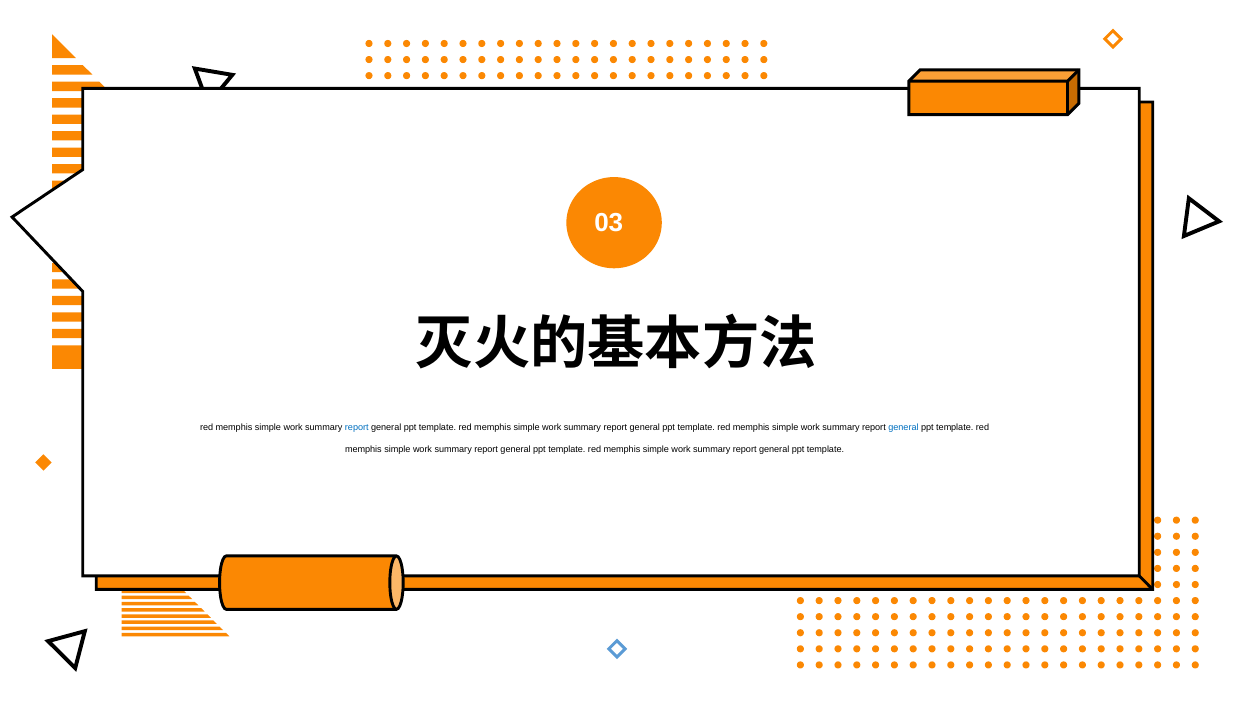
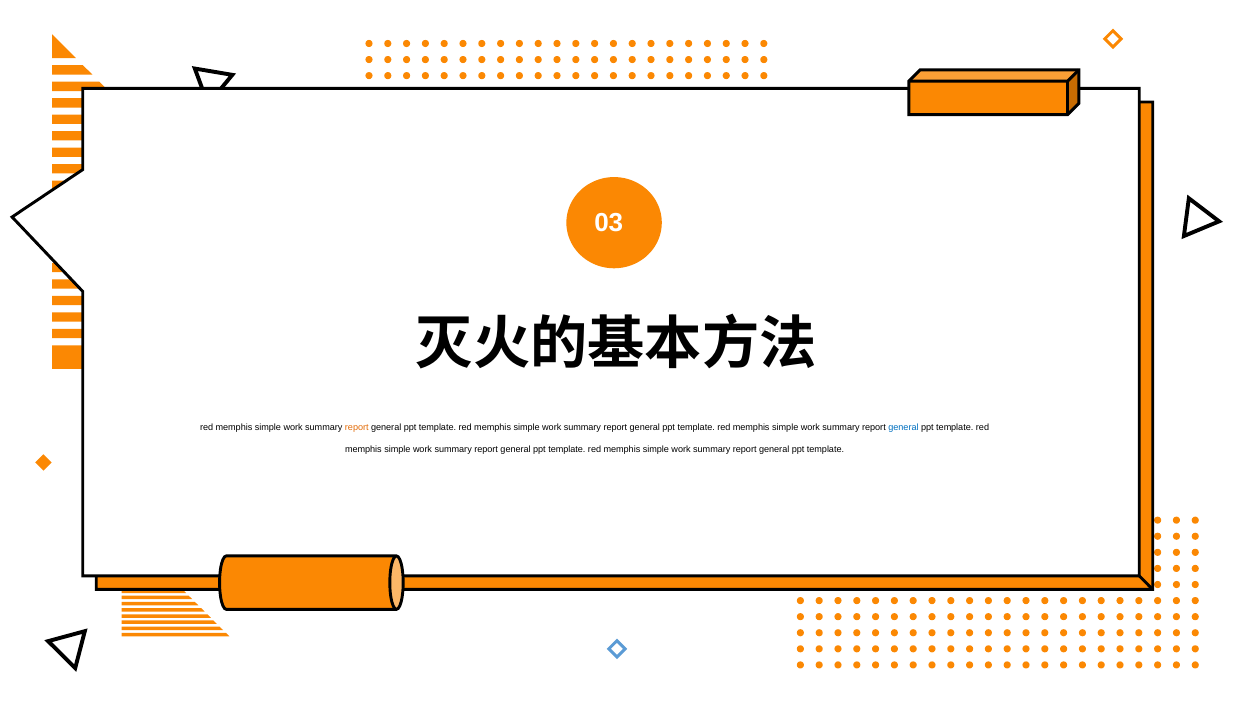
report at (357, 427) colour: blue -> orange
